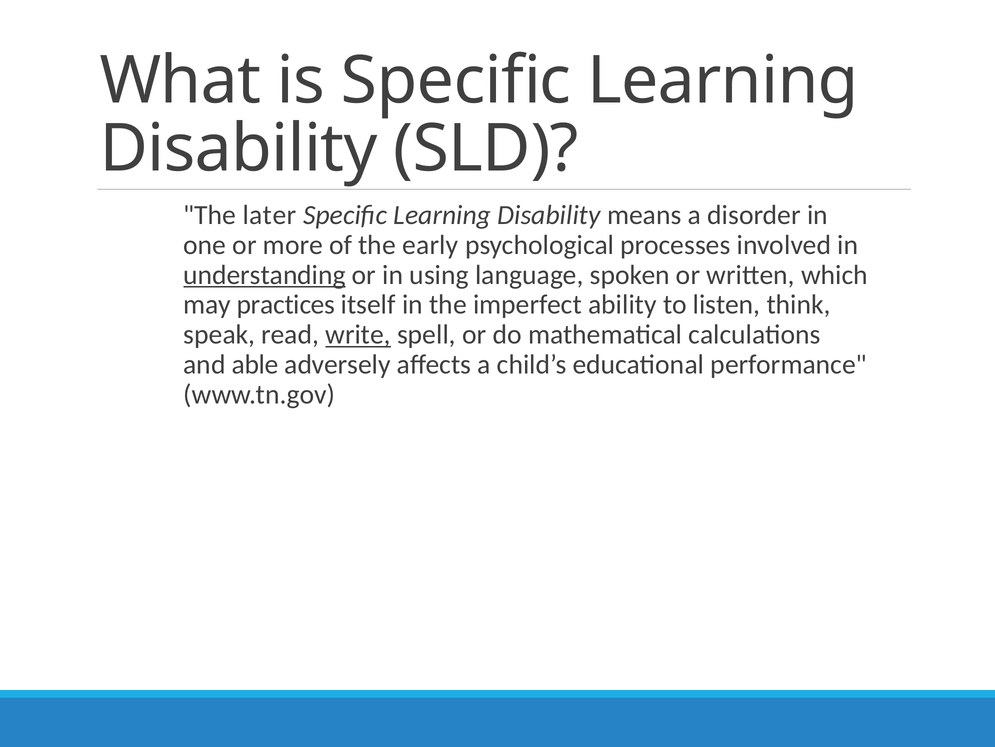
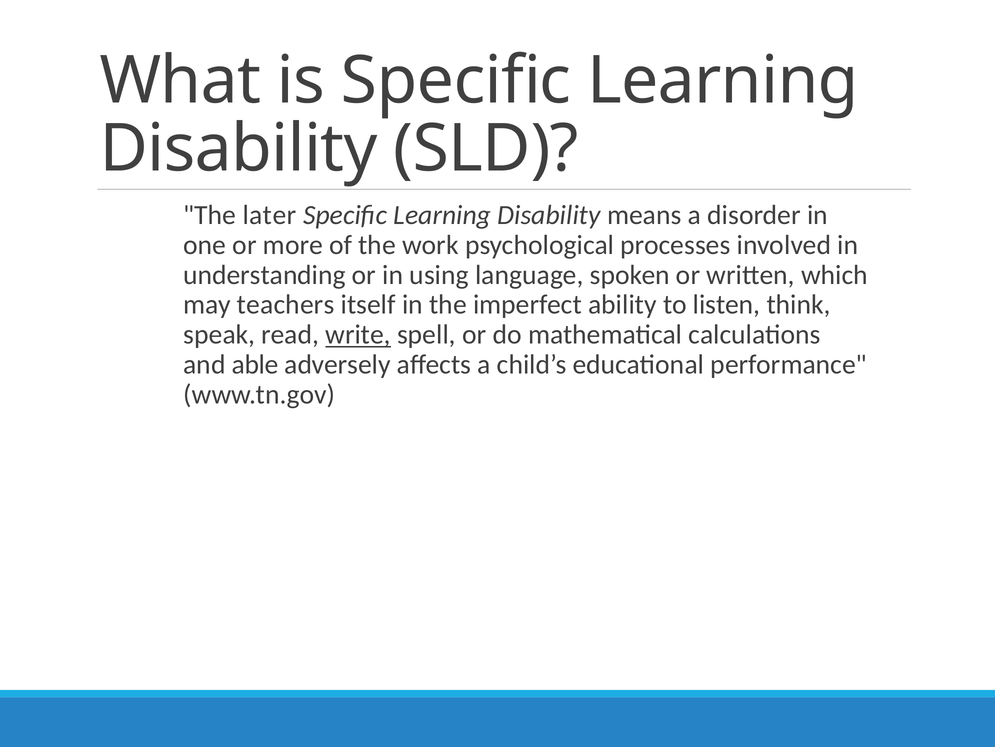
early: early -> work
understanding underline: present -> none
practices: practices -> teachers
